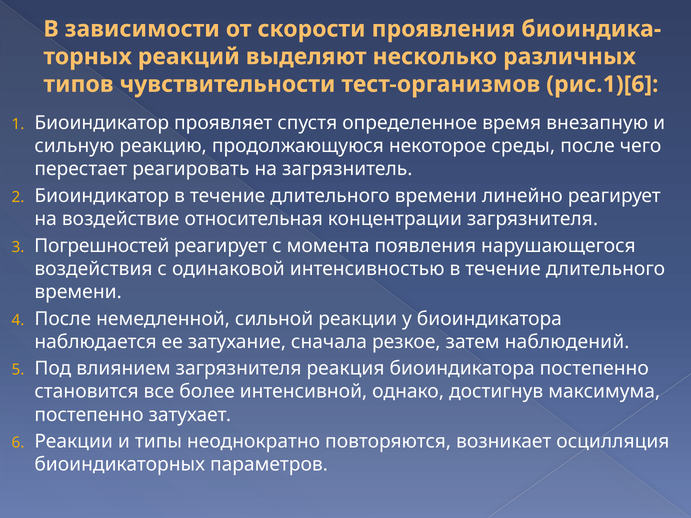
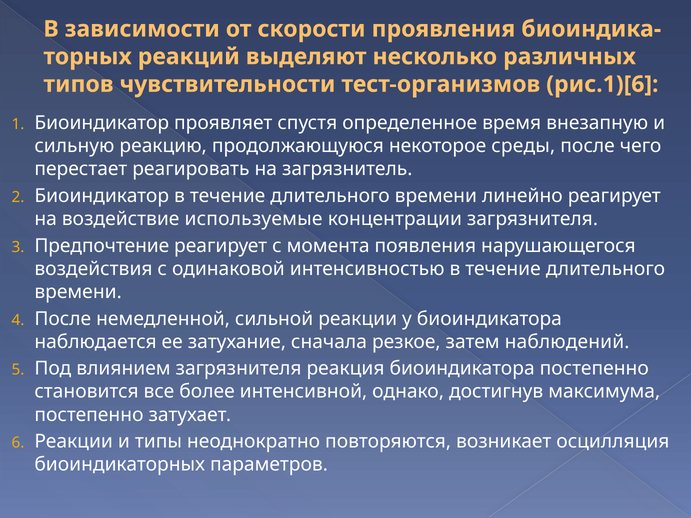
относительная: относительная -> используемые
Погрешностей: Погрешностей -> Предпочтение
